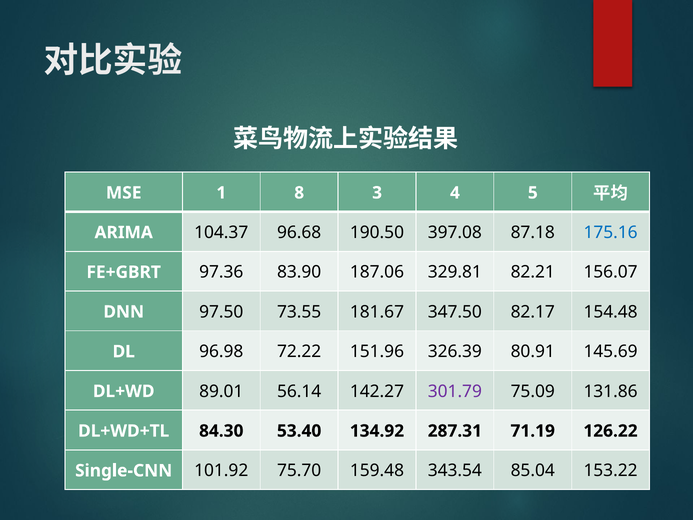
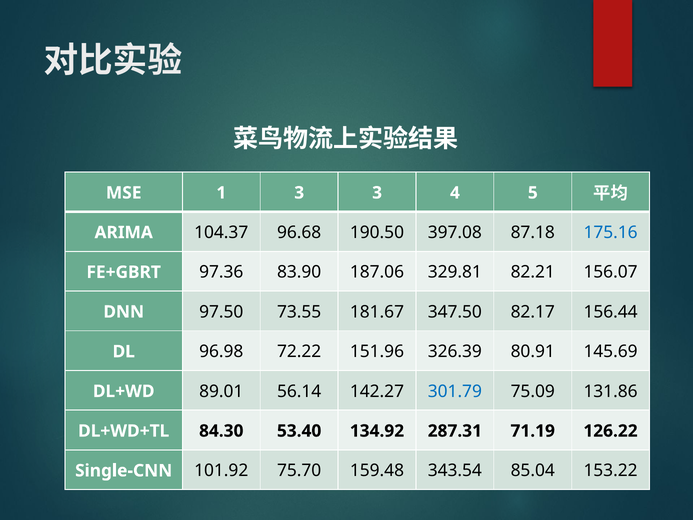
1 8: 8 -> 3
154.48: 154.48 -> 156.44
301.79 colour: purple -> blue
